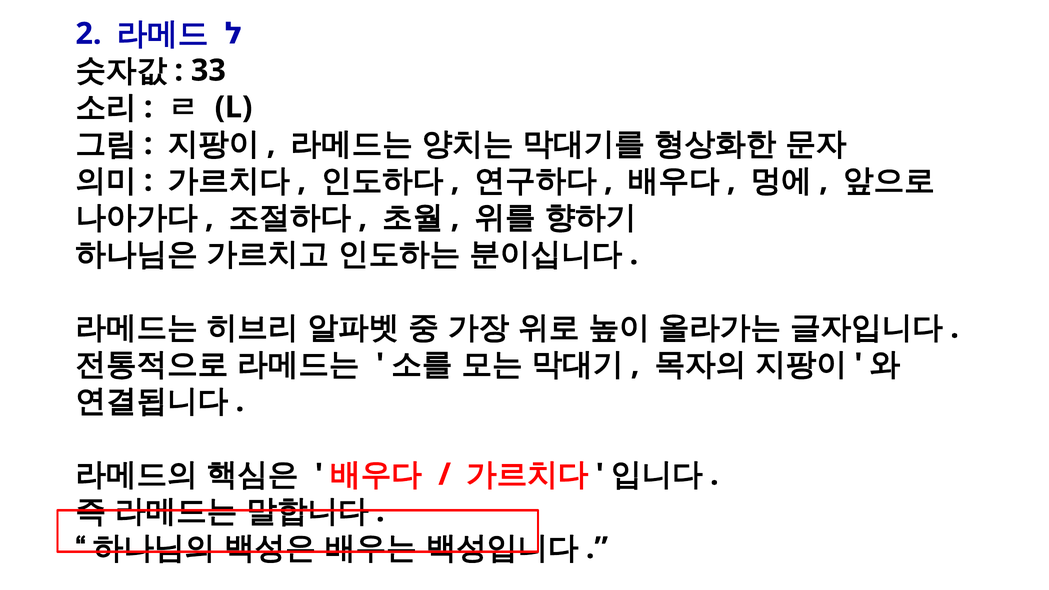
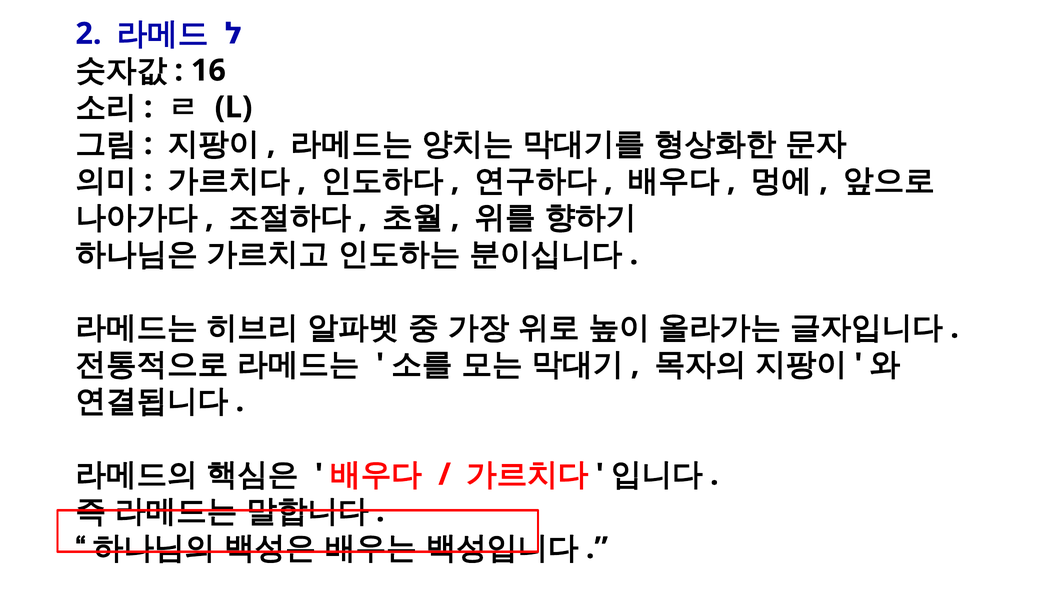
33: 33 -> 16
